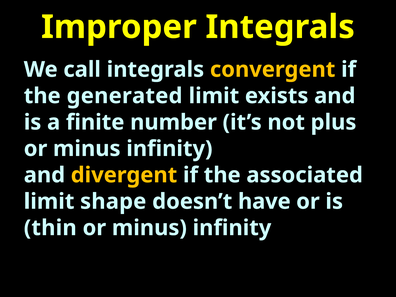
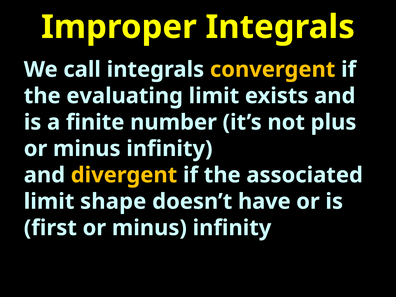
generated: generated -> evaluating
thin: thin -> first
